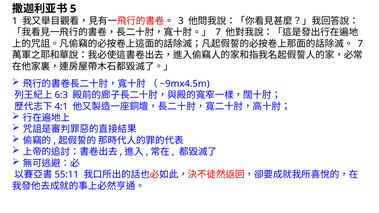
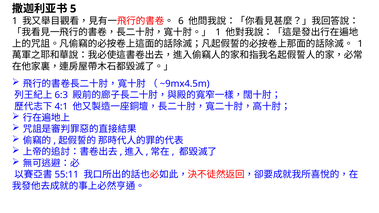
3: 3 -> 6
7 at (218, 32): 7 -> 1
7 at (360, 44): 7 -> 1
